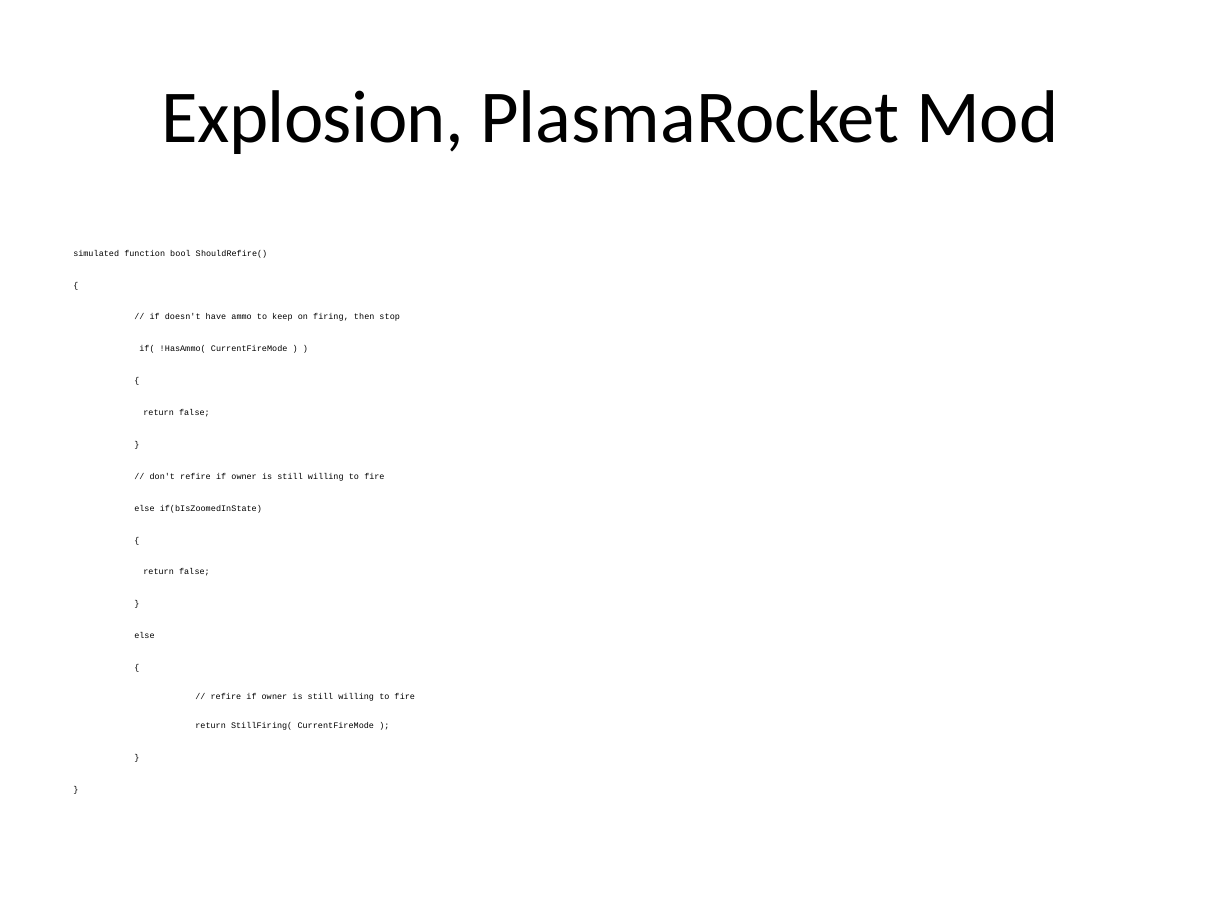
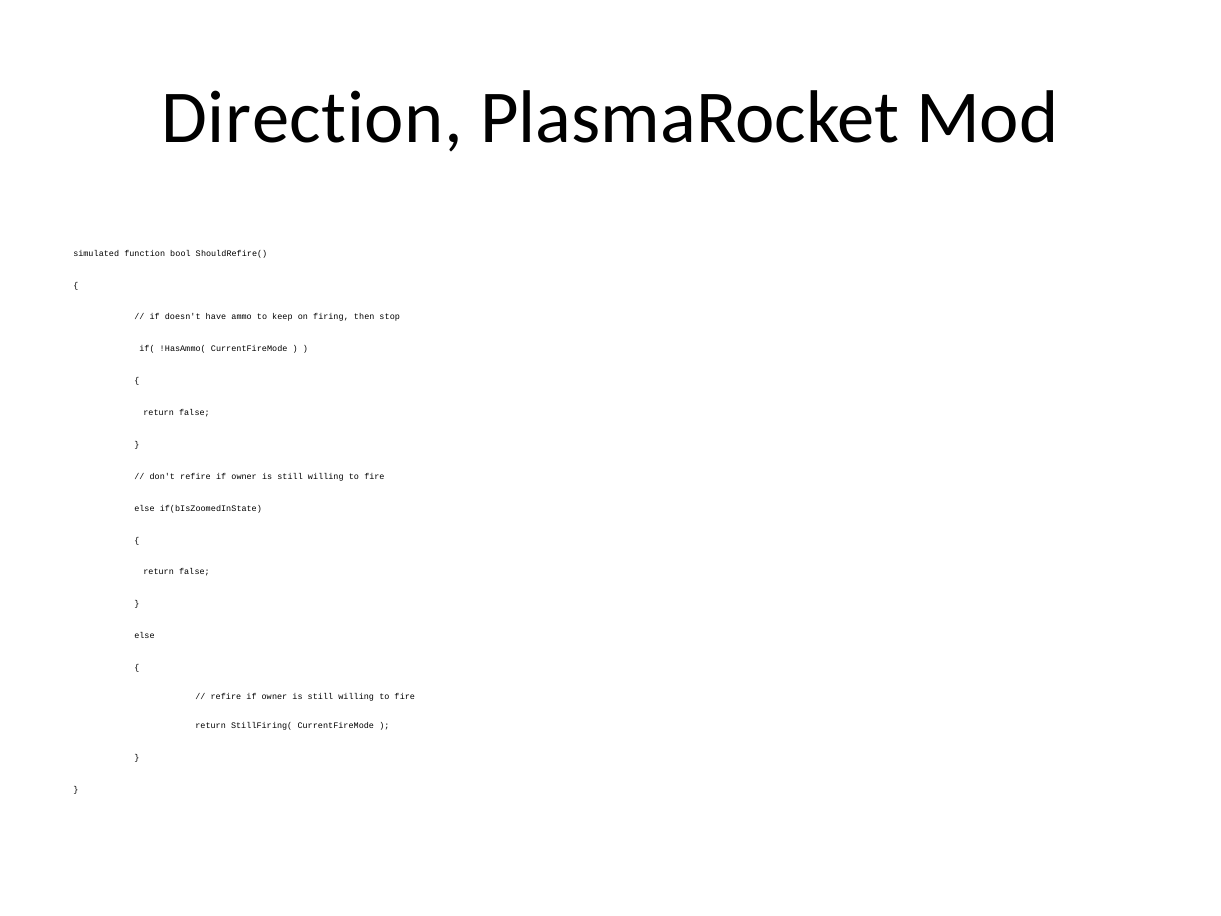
Explosion: Explosion -> Direction
